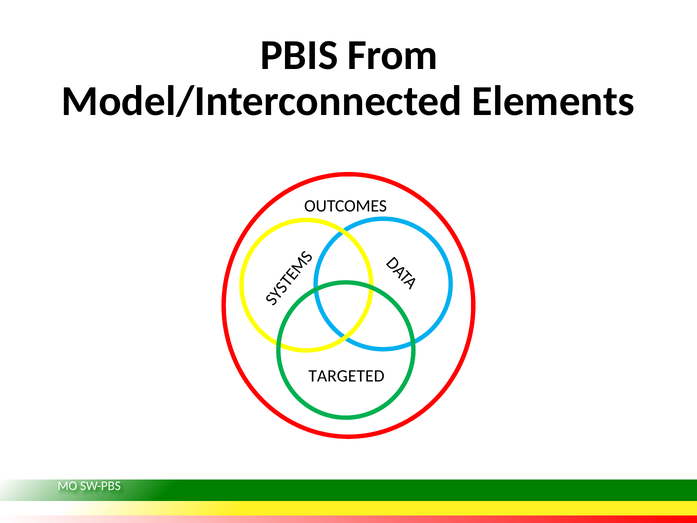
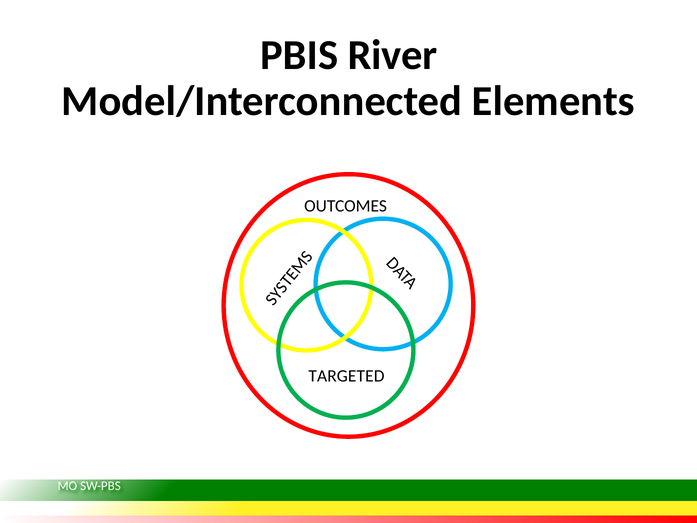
From: From -> River
